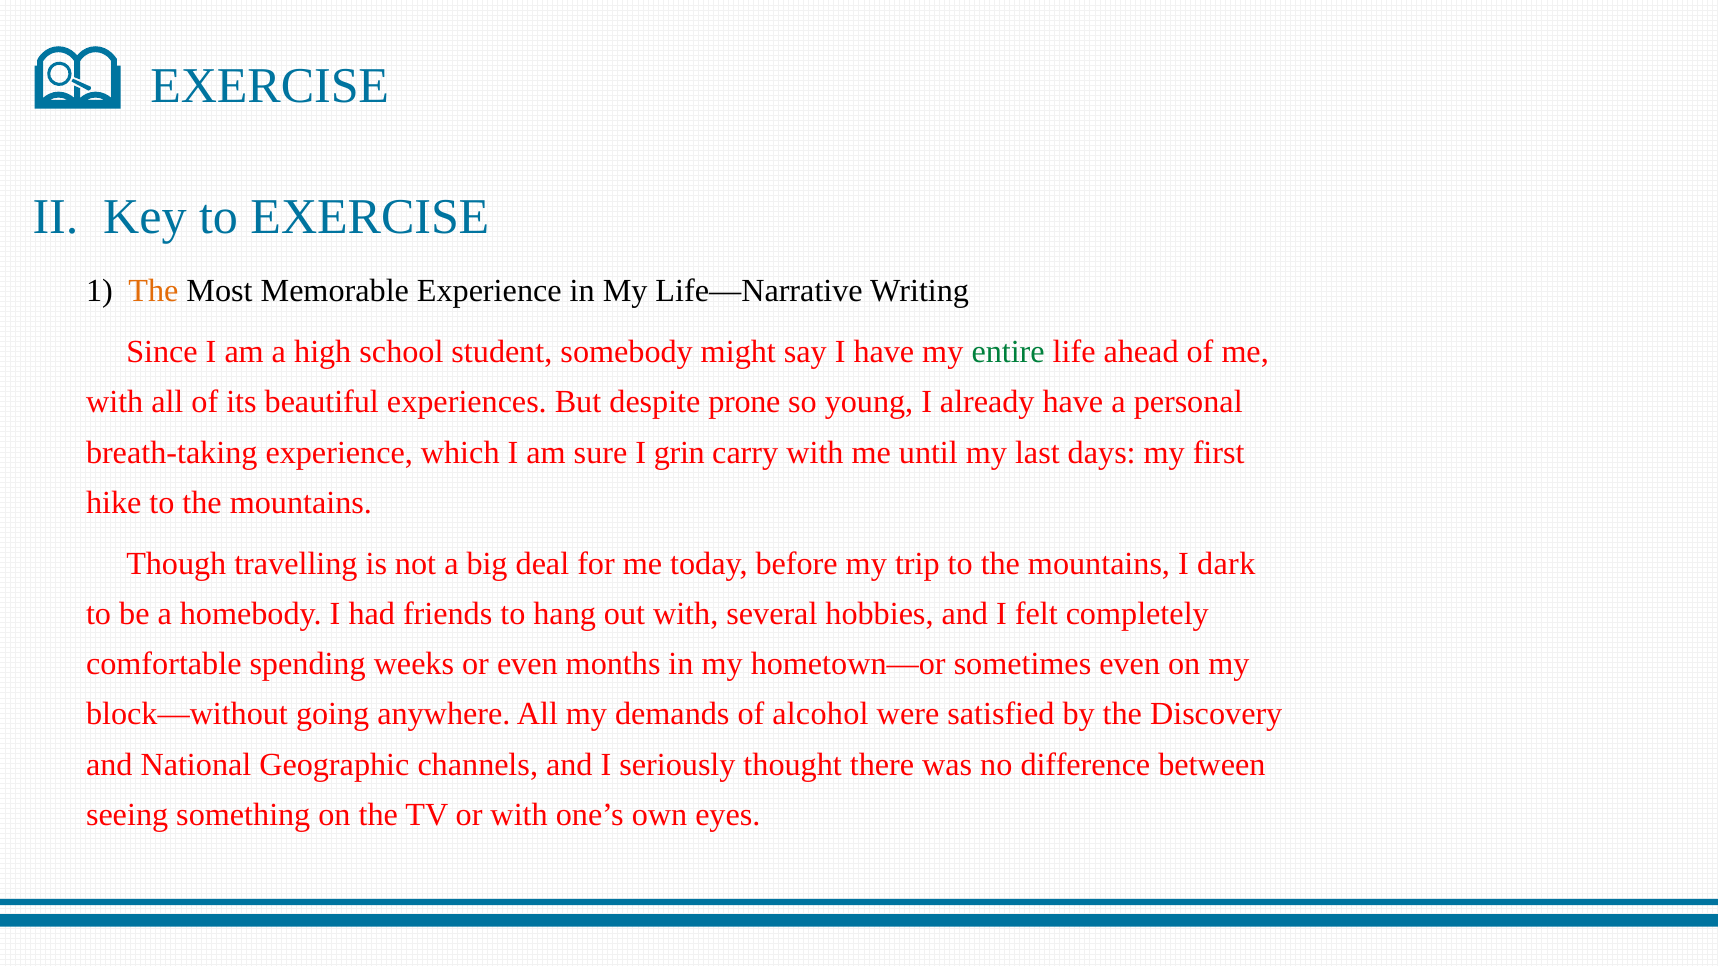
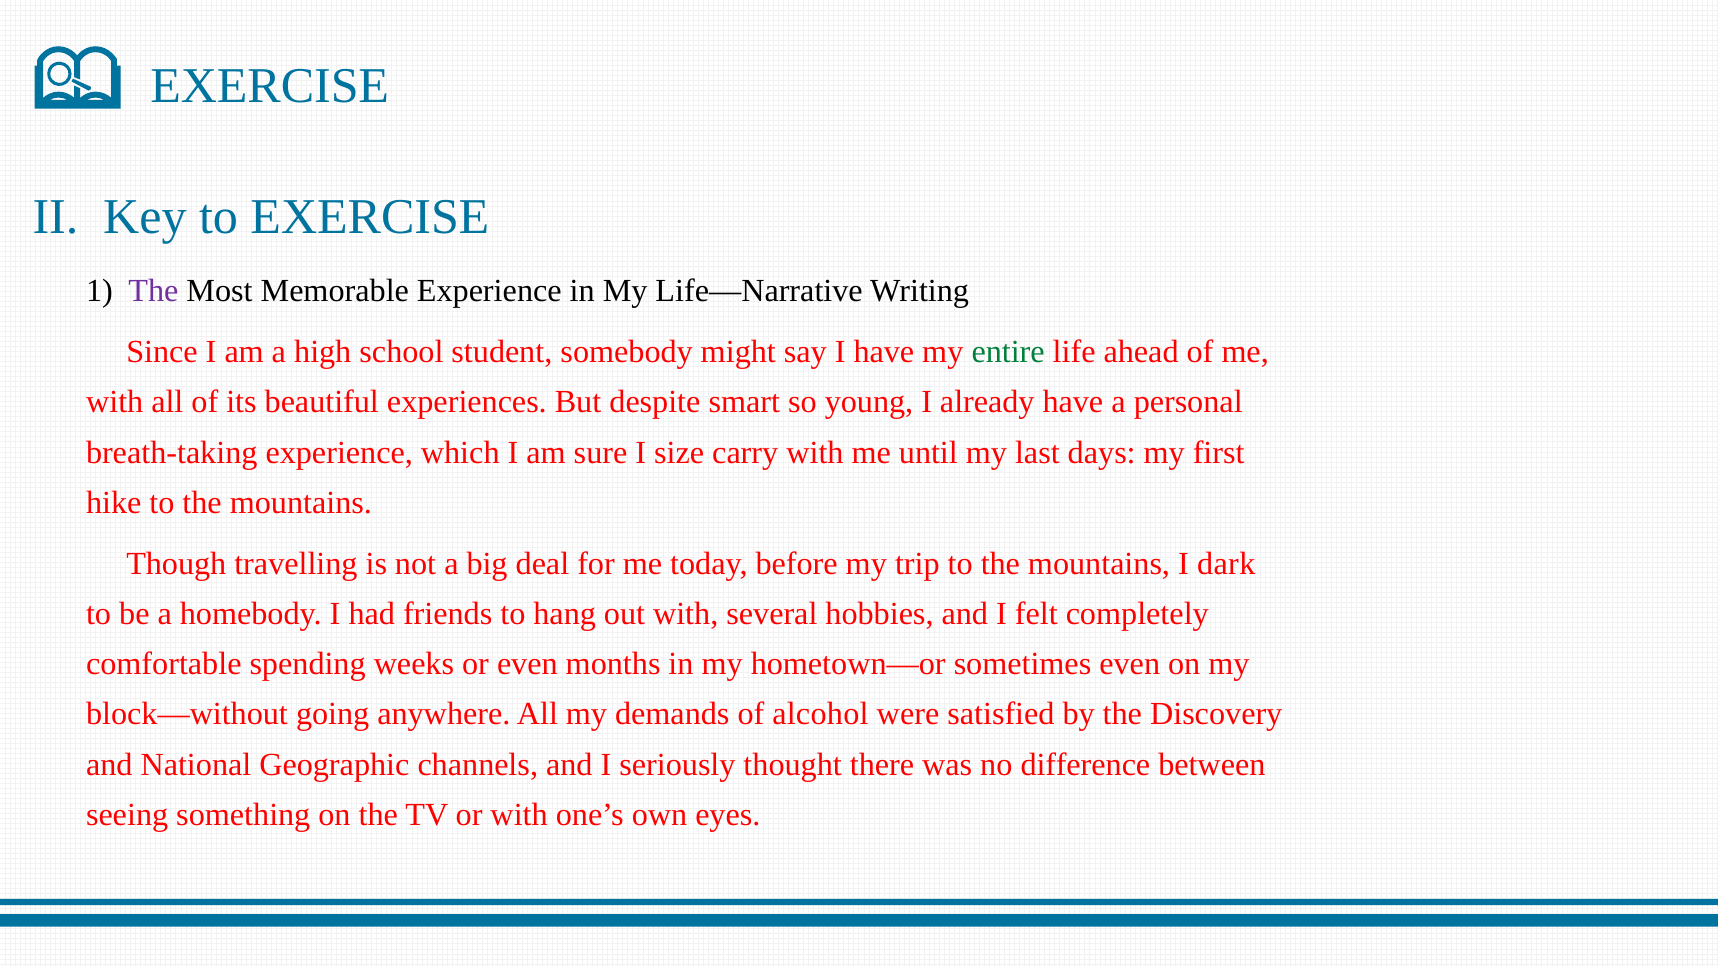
The at (153, 291) colour: orange -> purple
prone: prone -> smart
grin: grin -> size
